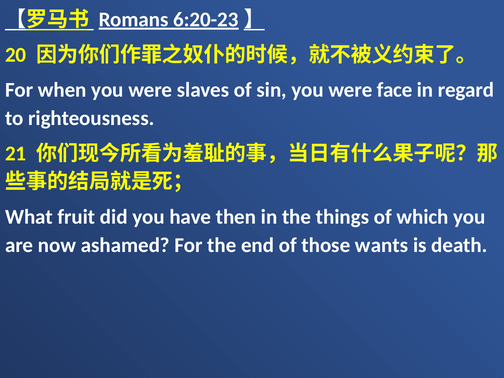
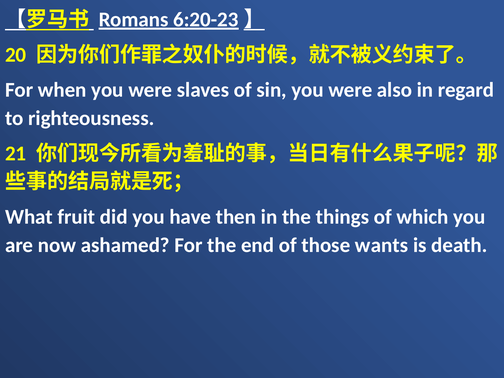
face: face -> also
